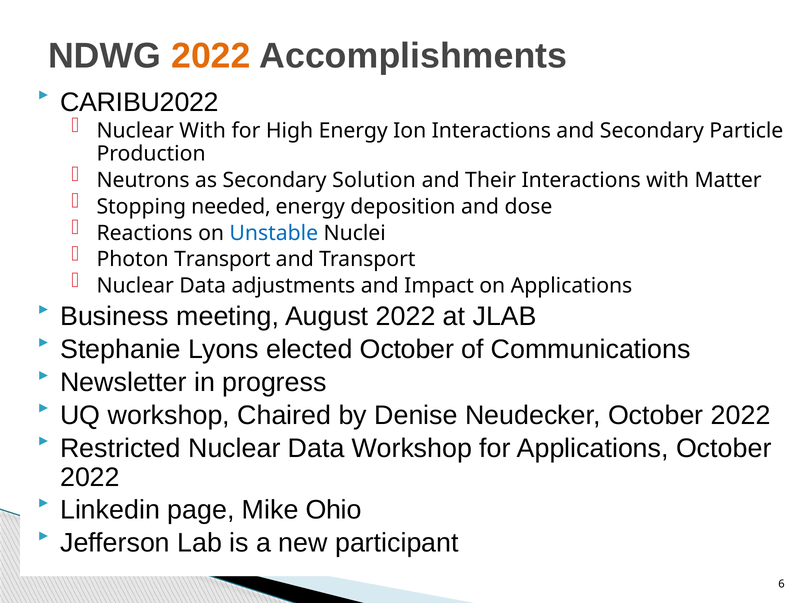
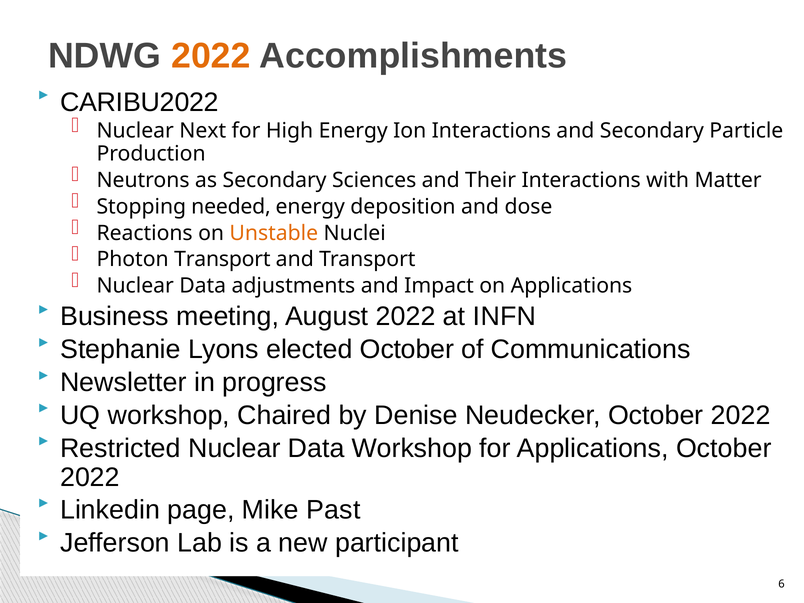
Nuclear With: With -> Next
Solution: Solution -> Sciences
Unstable colour: blue -> orange
JLAB: JLAB -> INFN
Ohio: Ohio -> Past
